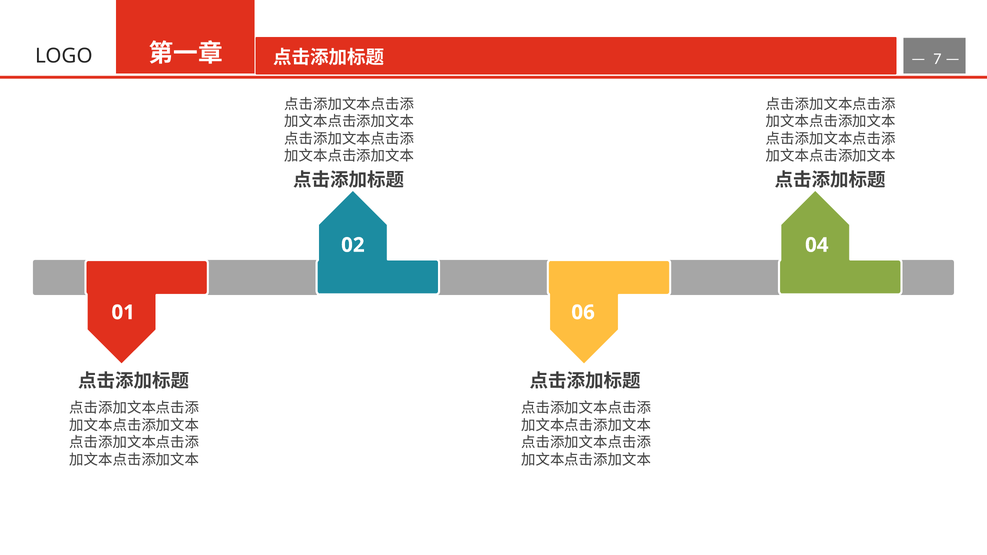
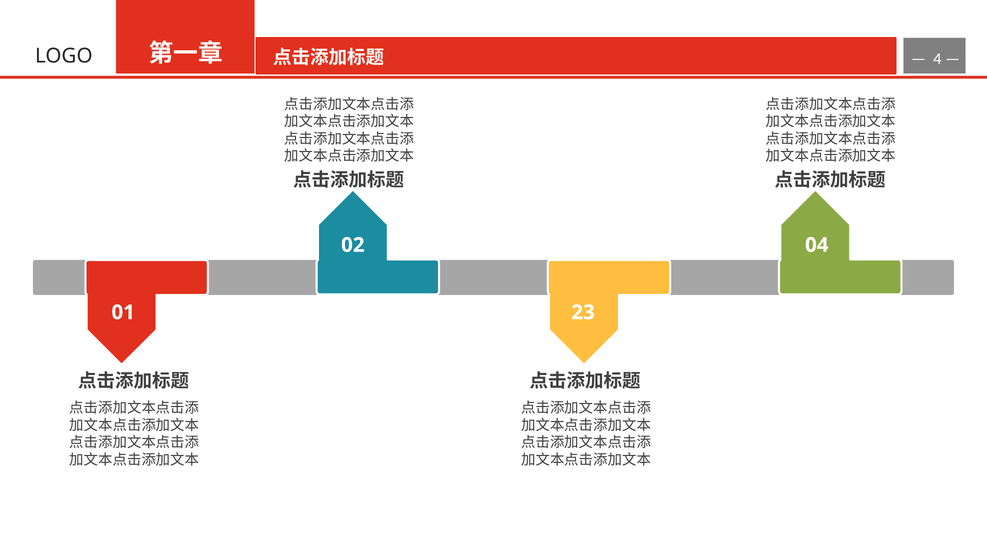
7: 7 -> 4
06: 06 -> 23
